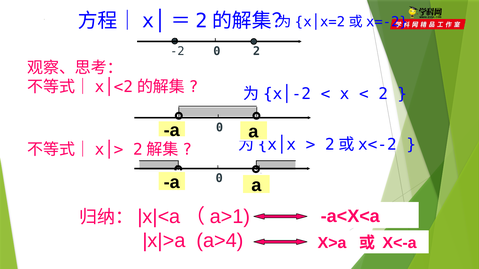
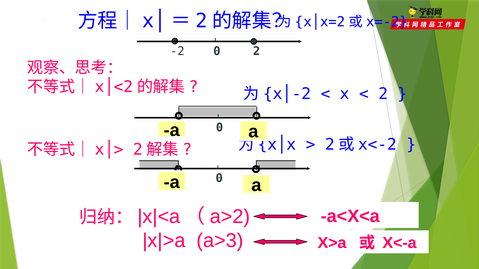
a>1: a>1 -> a>2
a>4: a>4 -> a>3
